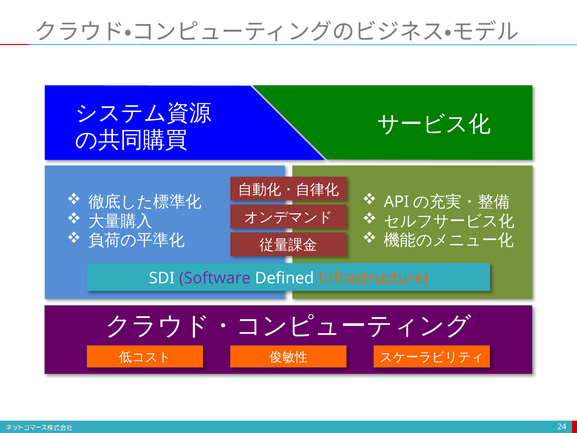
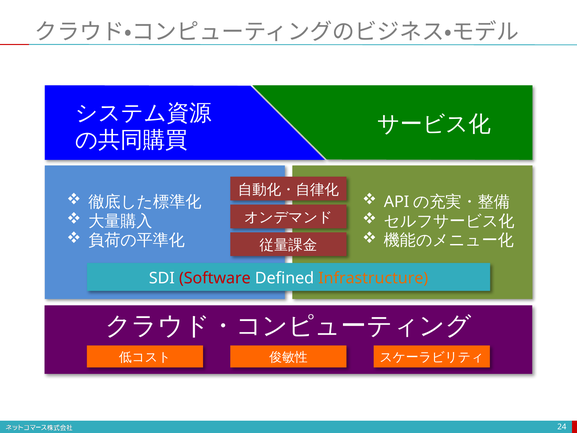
Software colour: purple -> red
